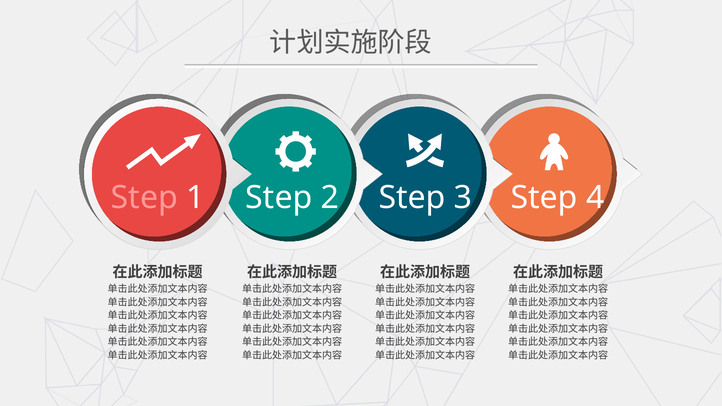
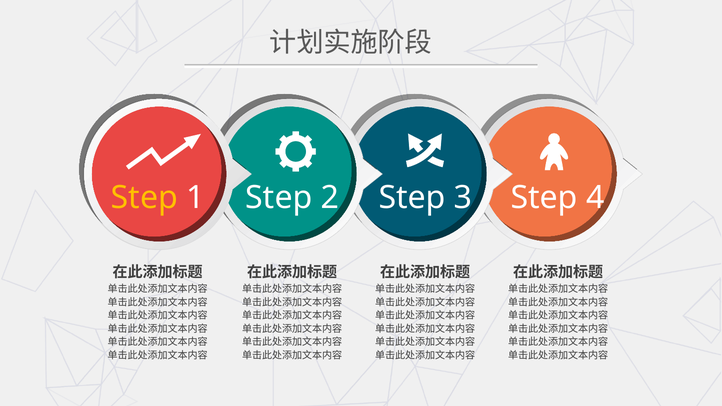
Step at (144, 197) colour: pink -> yellow
